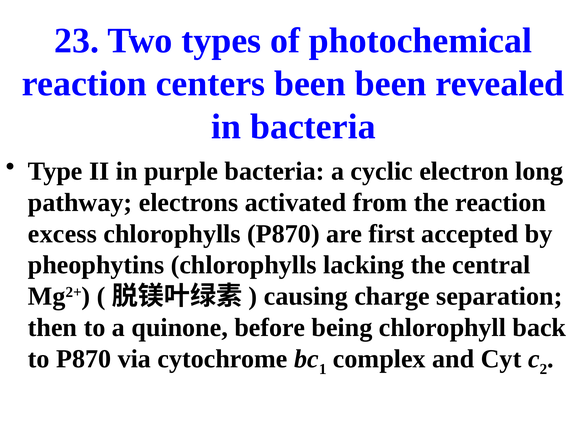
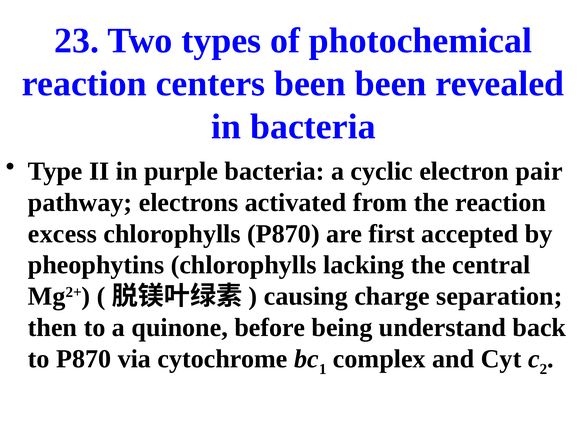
long: long -> pair
chlorophyll: chlorophyll -> understand
